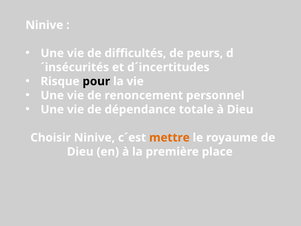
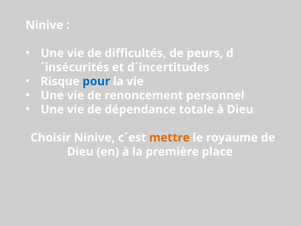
pour colour: black -> blue
